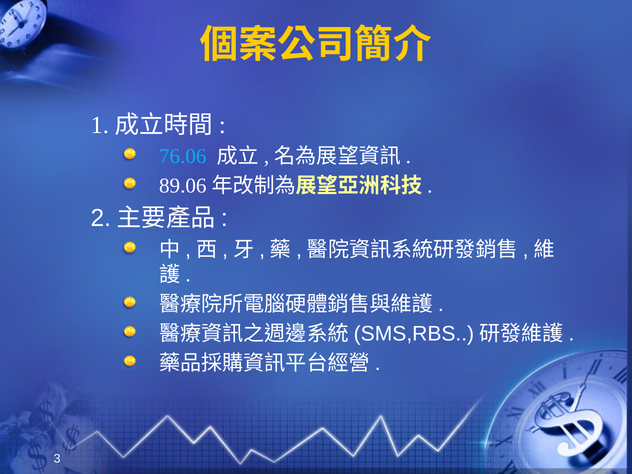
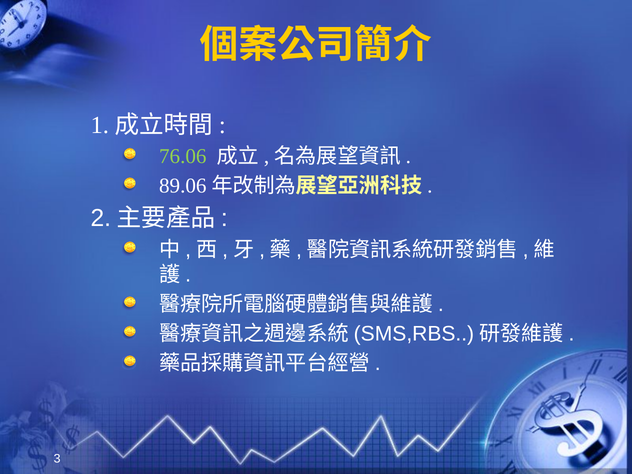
76.06 colour: light blue -> light green
